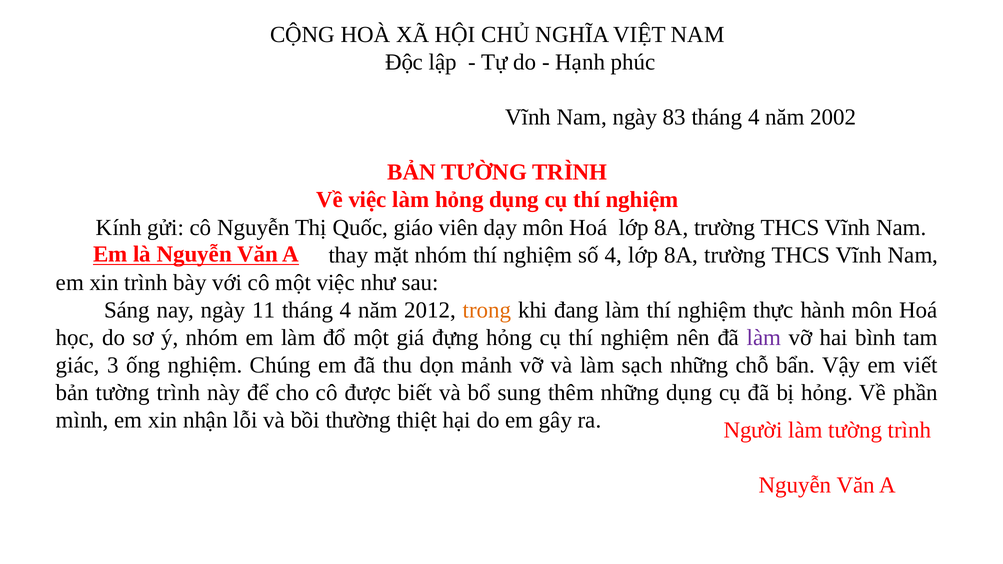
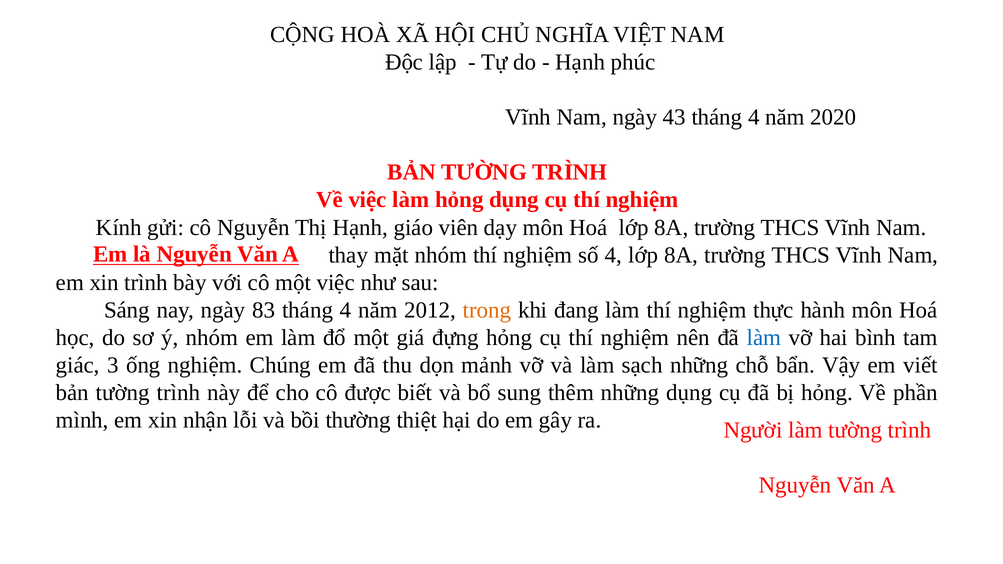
83: 83 -> 43
2002: 2002 -> 2020
Thị Quốc: Quốc -> Hạnh
11: 11 -> 83
làm at (764, 338) colour: purple -> blue
